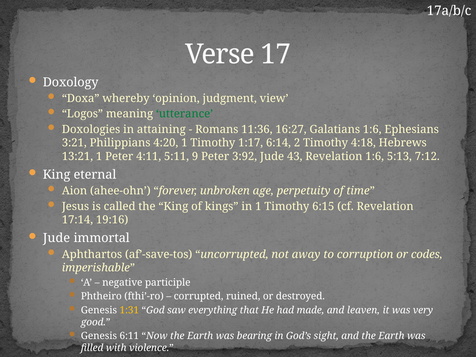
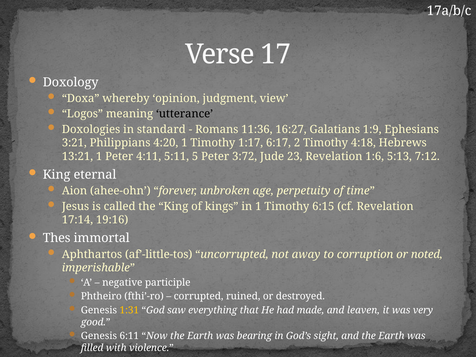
utterance colour: green -> black
attaining: attaining -> standard
Galatians 1:6: 1:6 -> 1:9
6:14: 6:14 -> 6:17
9: 9 -> 5
3:92: 3:92 -> 3:72
43: 43 -> 23
Jude at (56, 238): Jude -> Thes
af’-save-tos: af’-save-tos -> af’-little-tos
codes: codes -> noted
